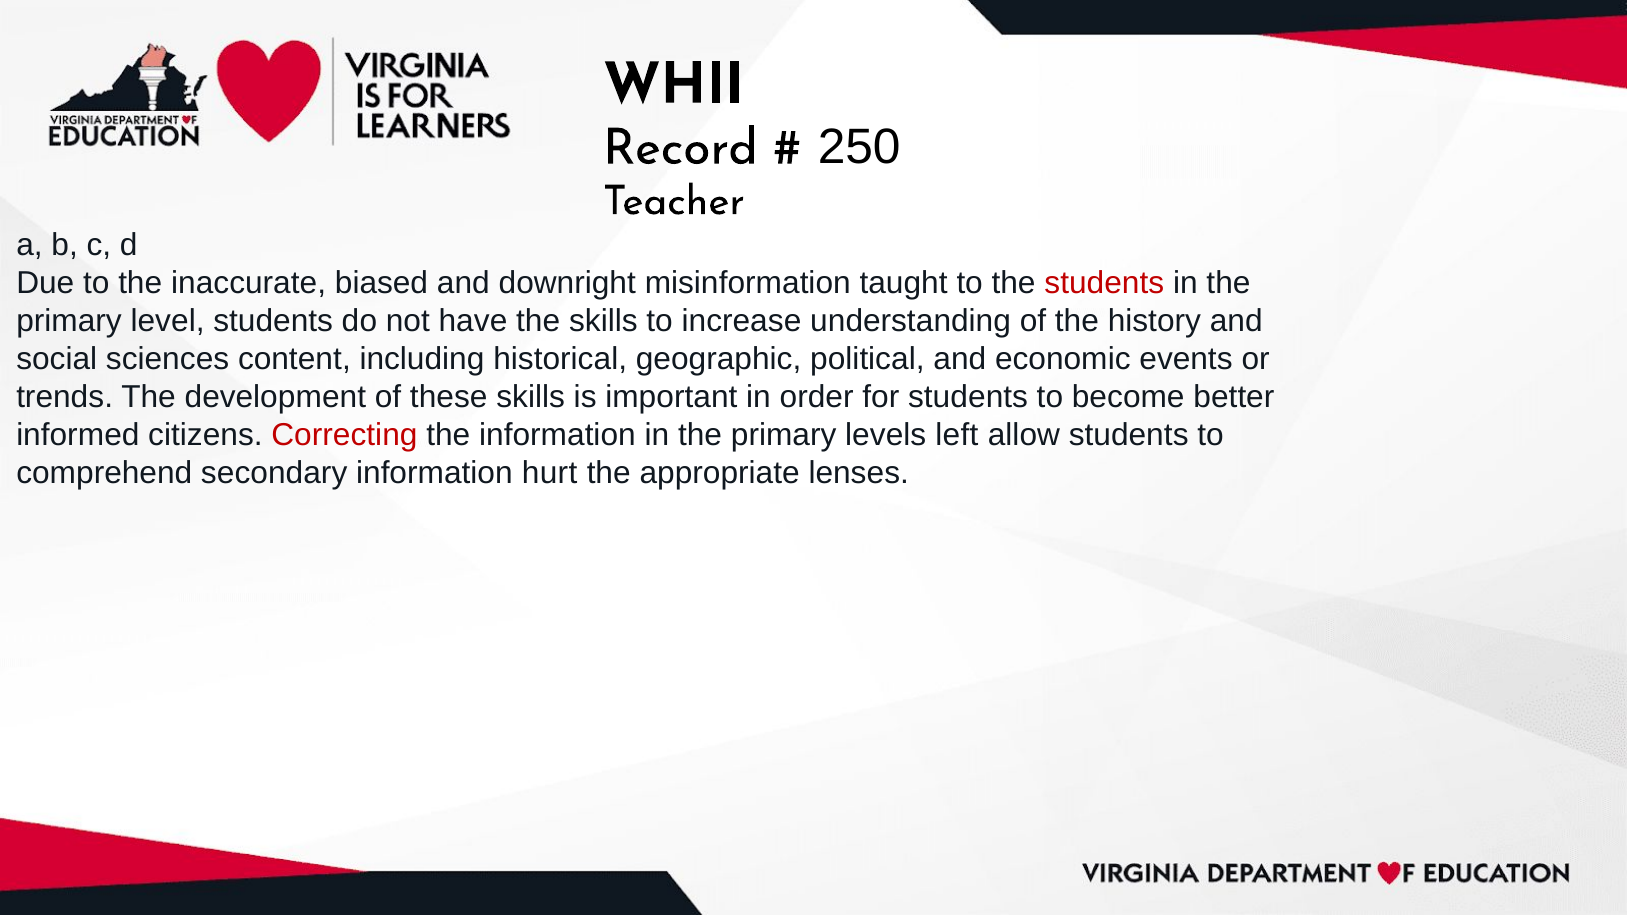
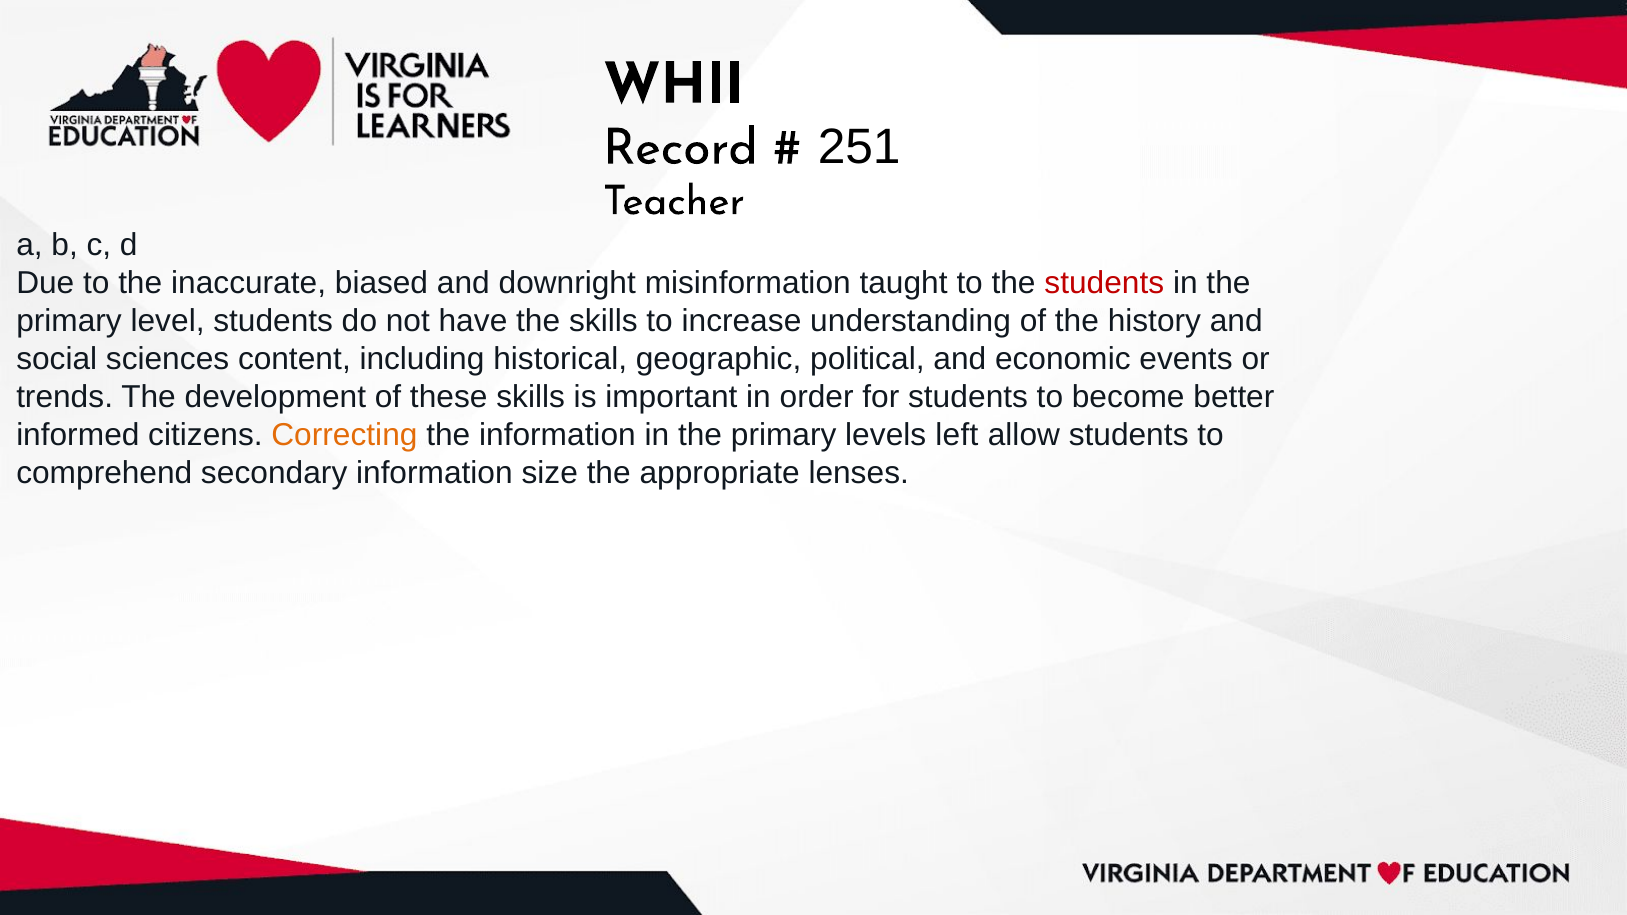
250: 250 -> 251
Correcting colour: red -> orange
hurt: hurt -> size
